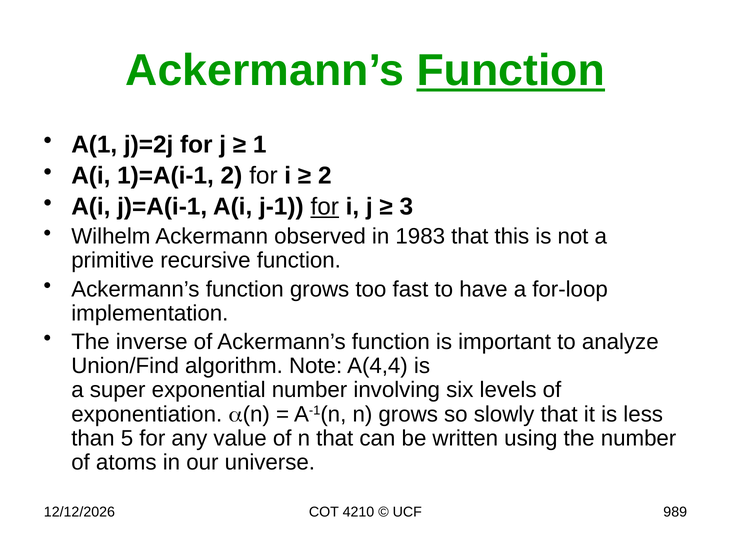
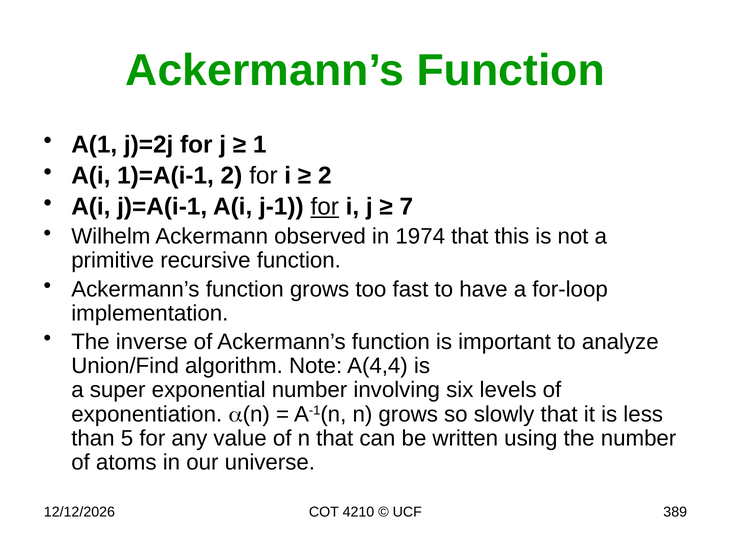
Function at (511, 71) underline: present -> none
3: 3 -> 7
1983: 1983 -> 1974
989: 989 -> 389
